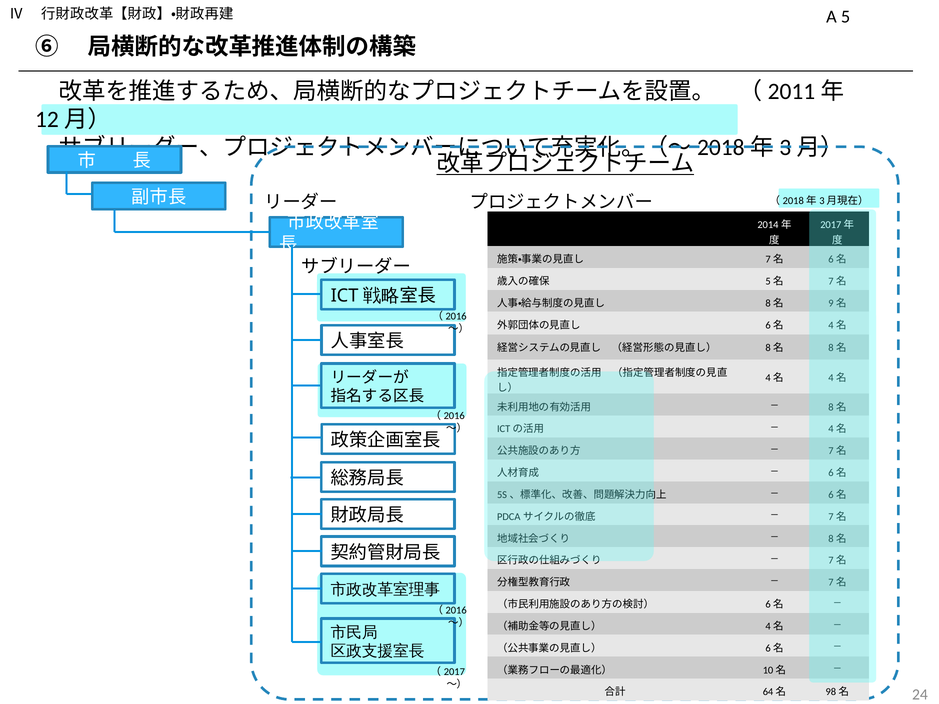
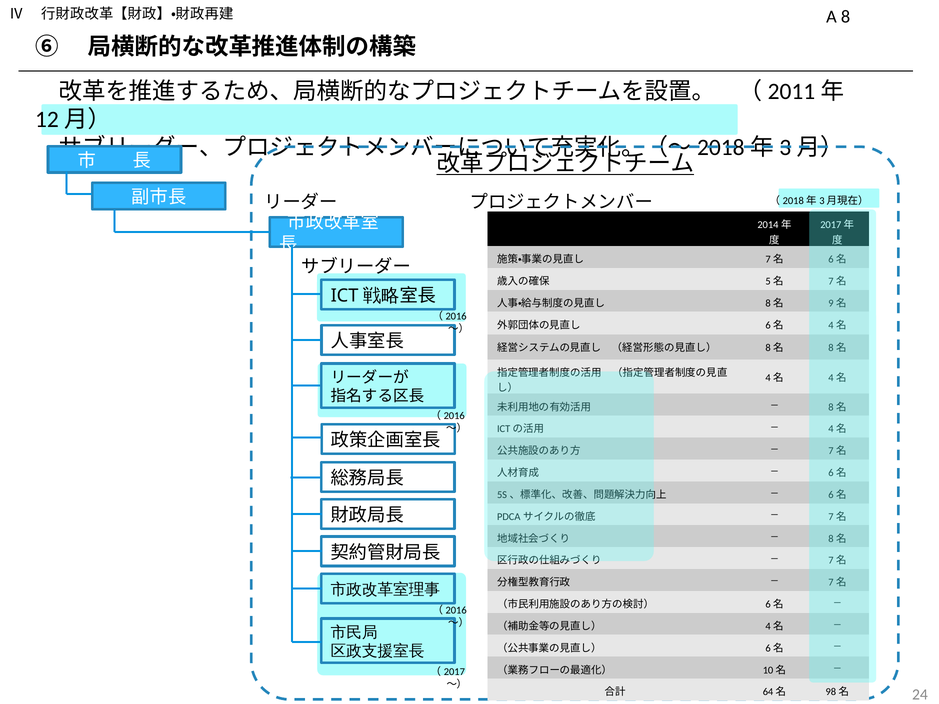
5: 5 -> 8
